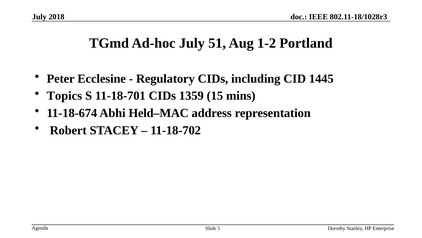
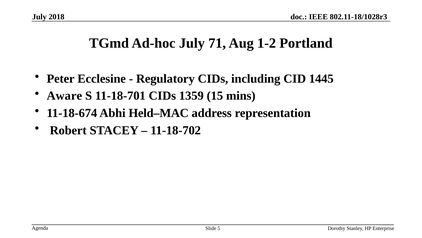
51: 51 -> 71
Topics: Topics -> Aware
